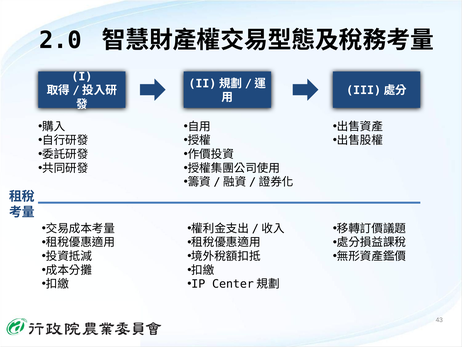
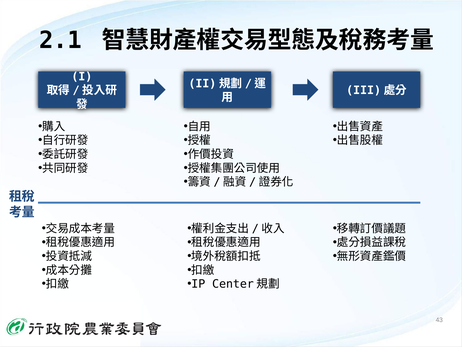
2.0: 2.0 -> 2.1
